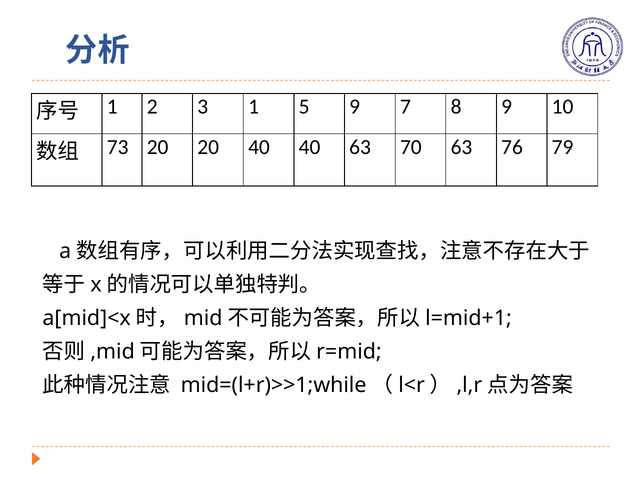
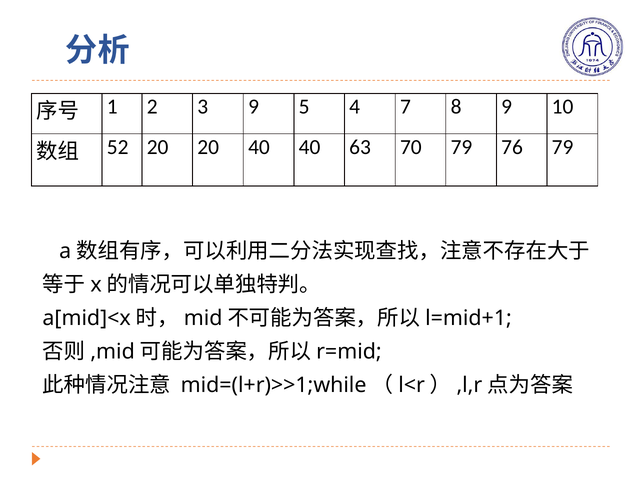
3 1: 1 -> 9
5 9: 9 -> 4
73: 73 -> 52
70 63: 63 -> 79
